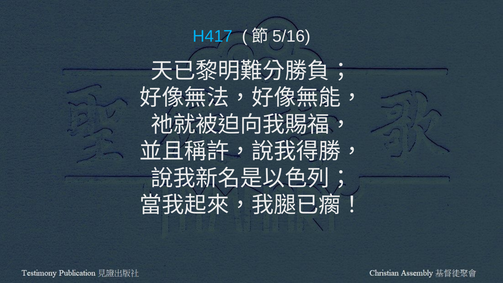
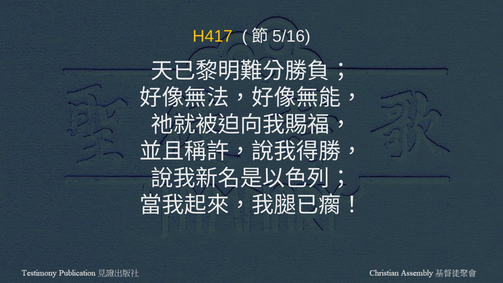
H417 colour: light blue -> yellow
